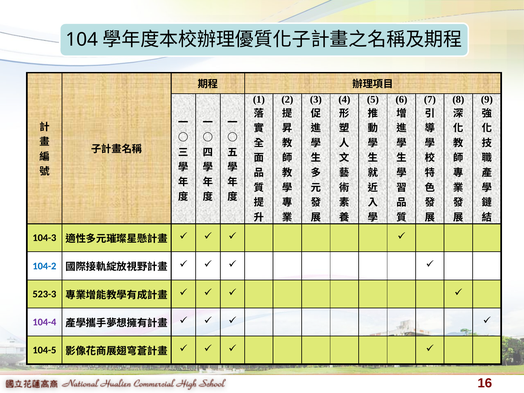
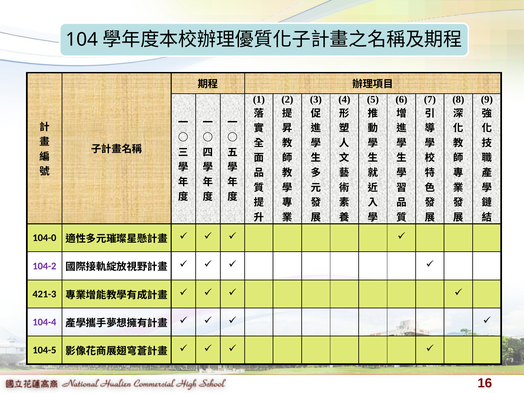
104-3: 104-3 -> 104-0
104-2 colour: blue -> purple
523-3: 523-3 -> 421-3
